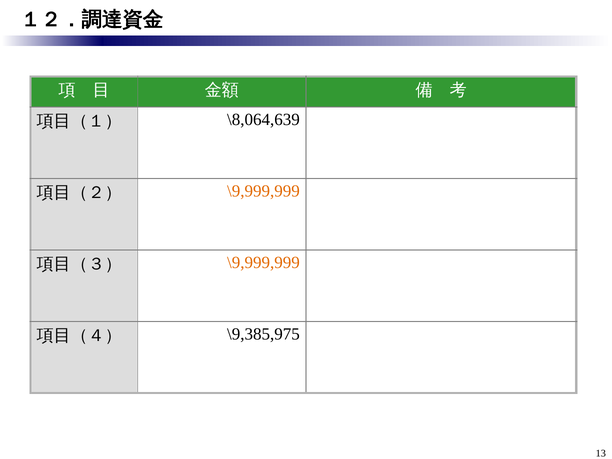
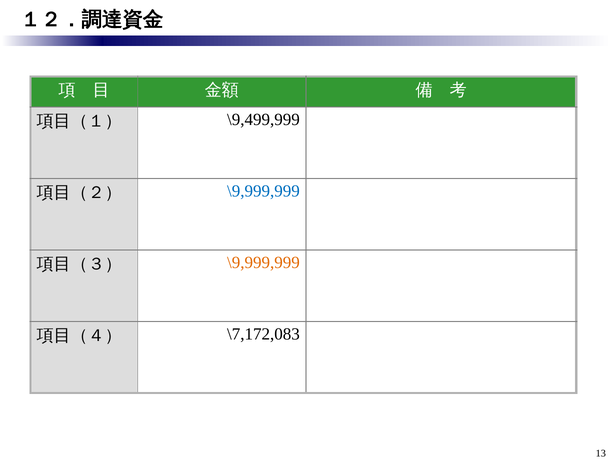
\8,064,639: \8,064,639 -> \9,499,999
\9,999,999 at (263, 191) colour: orange -> blue
\9,385,975: \9,385,975 -> \7,172,083
